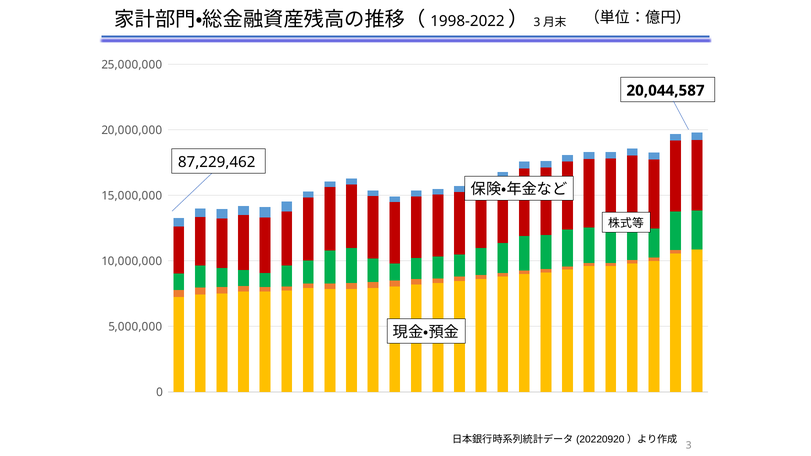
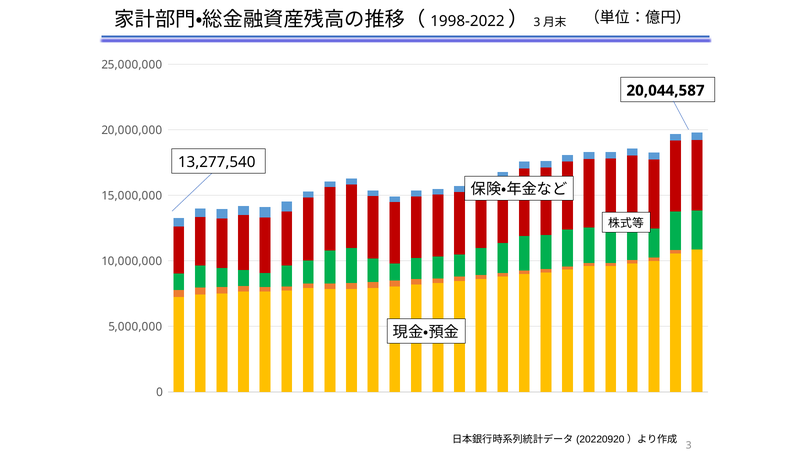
87,229,462: 87,229,462 -> 13,277,540
